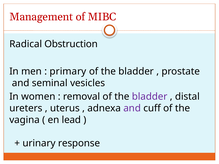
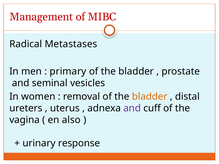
Obstruction: Obstruction -> Metastases
bladder at (150, 97) colour: purple -> orange
lead: lead -> also
